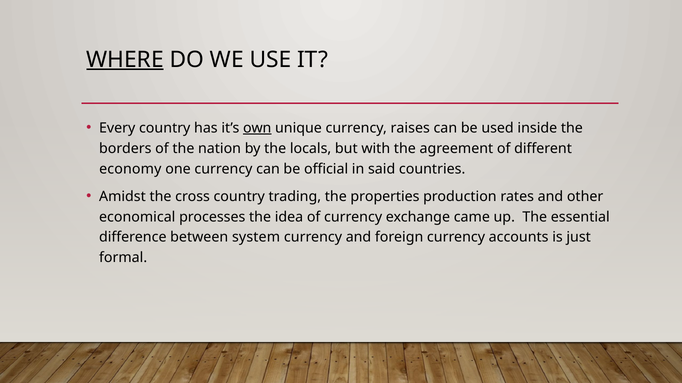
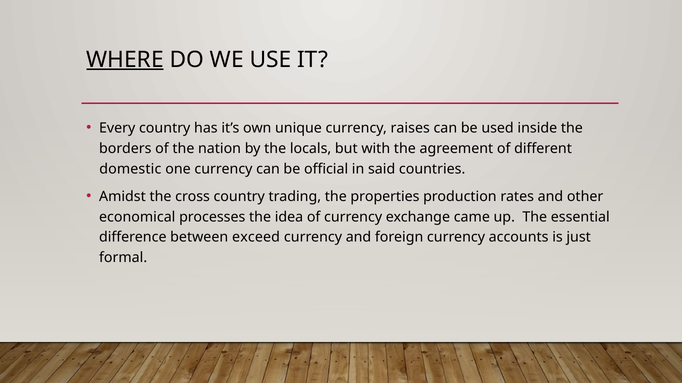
own underline: present -> none
economy: economy -> domestic
system: system -> exceed
